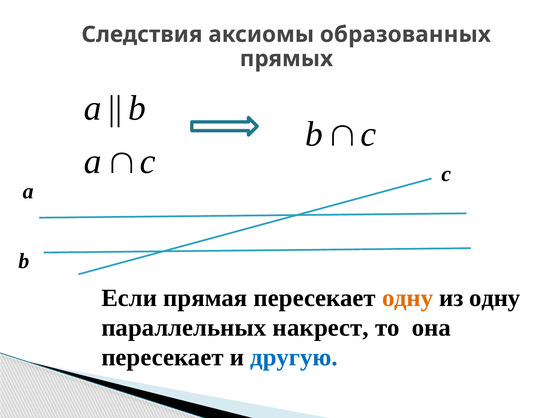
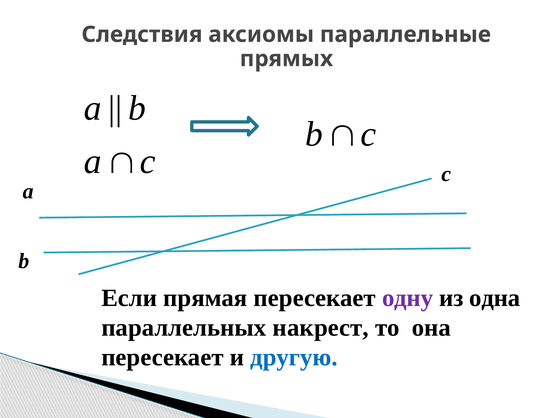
образованных: образованных -> параллельные
одну at (408, 298) colour: orange -> purple
из одну: одну -> одна
